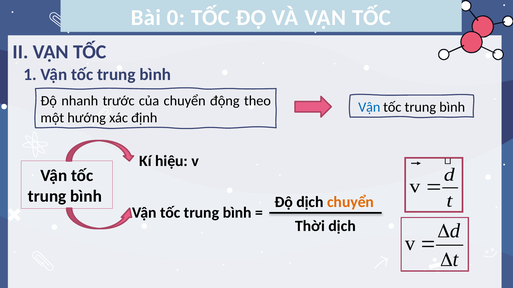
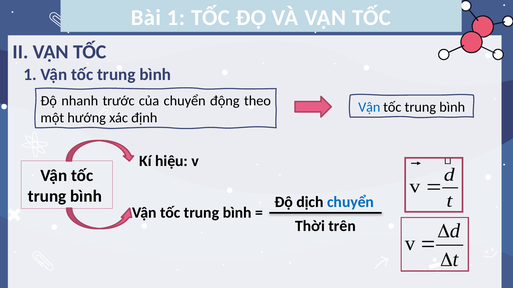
Bài 0: 0 -> 1
chuyển at (351, 202) colour: orange -> blue
Thời dịch: dịch -> trên
